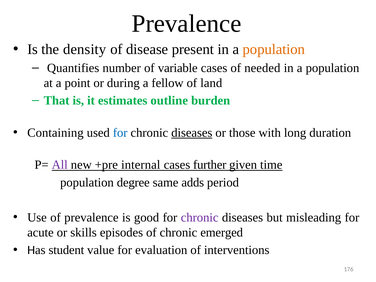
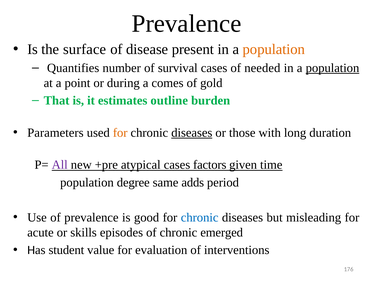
density: density -> surface
variable: variable -> survival
population at (333, 68) underline: none -> present
fellow: fellow -> comes
land: land -> gold
Containing: Containing -> Parameters
for at (120, 133) colour: blue -> orange
internal: internal -> atypical
further: further -> factors
chronic at (200, 217) colour: purple -> blue
